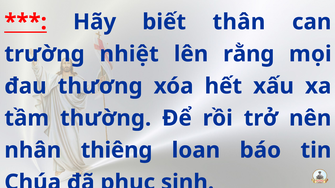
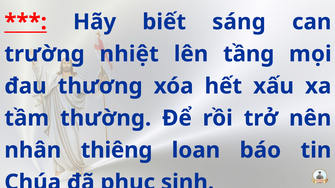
thân: thân -> sáng
rằng: rằng -> tầng
